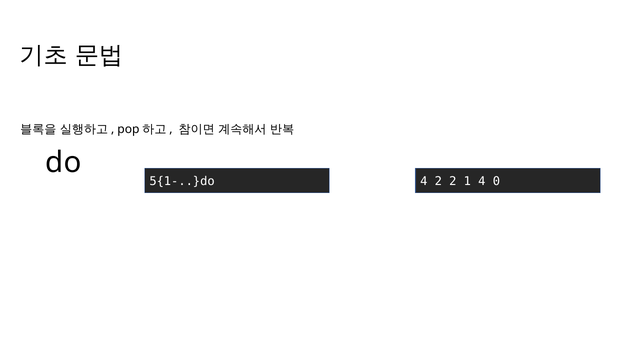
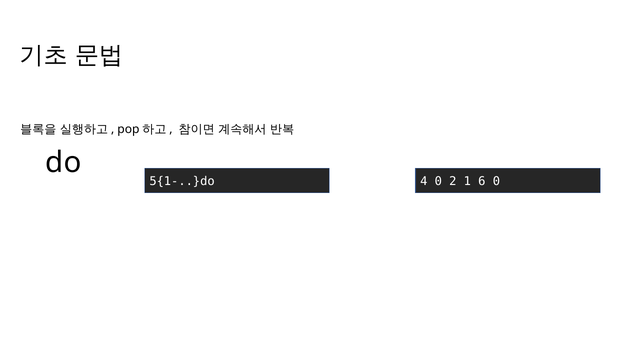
4 2: 2 -> 0
1 4: 4 -> 6
